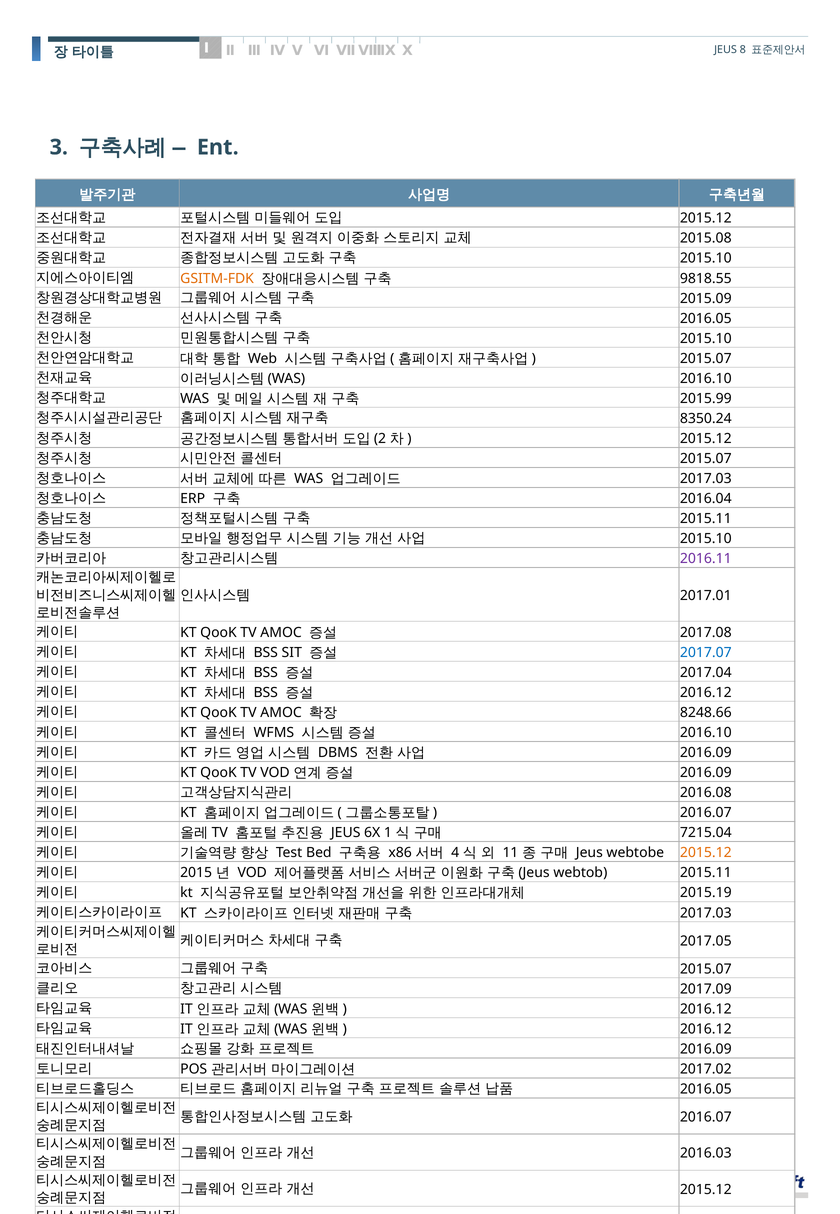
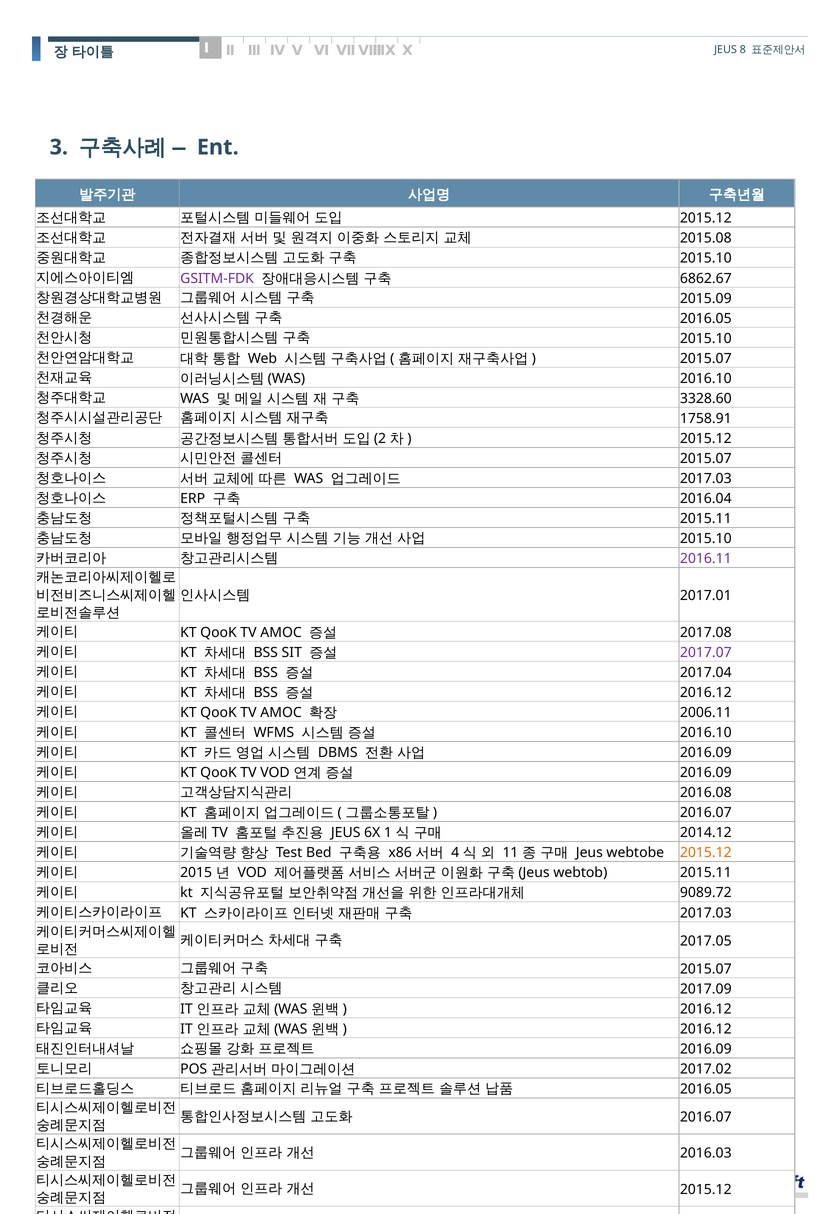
GSITM-FDK colour: orange -> purple
9818.55: 9818.55 -> 6862.67
2015.99: 2015.99 -> 3328.60
8350.24: 8350.24 -> 1758.91
2017.07 colour: blue -> purple
8248.66: 8248.66 -> 2006.11
7215.04: 7215.04 -> 2014.12
2015.19: 2015.19 -> 9089.72
